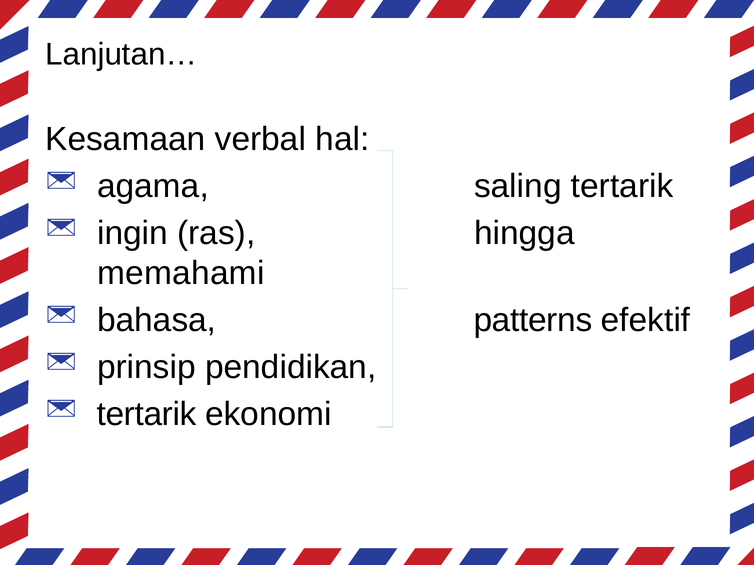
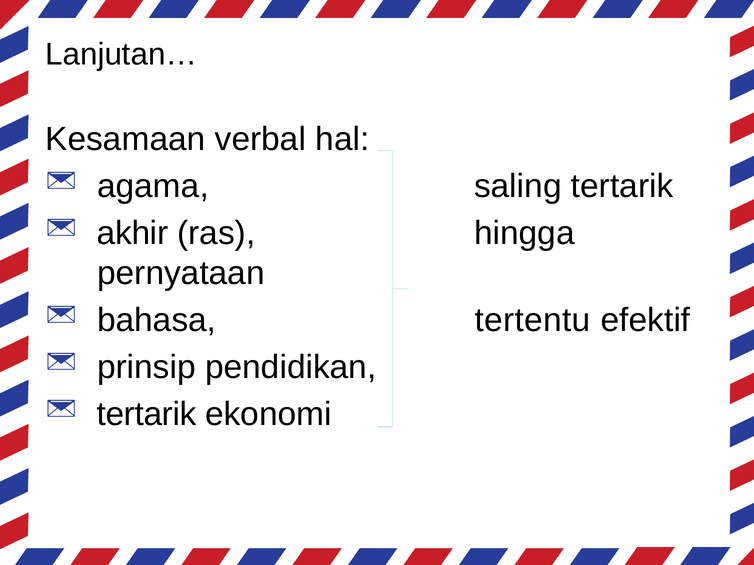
ingin: ingin -> akhir
memahami: memahami -> pernyataan
patterns: patterns -> tertentu
